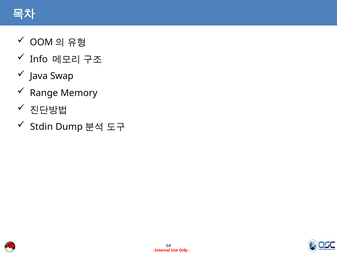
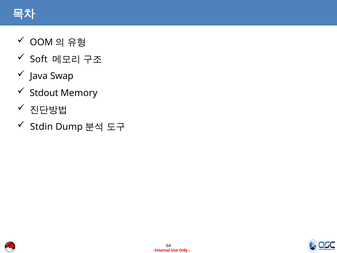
Info: Info -> Soft
Range: Range -> Stdout
